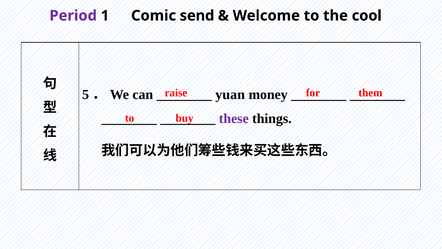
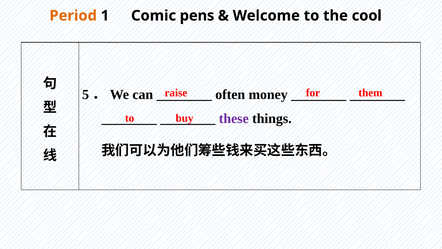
Period colour: purple -> orange
send: send -> pens
yuan: yuan -> often
